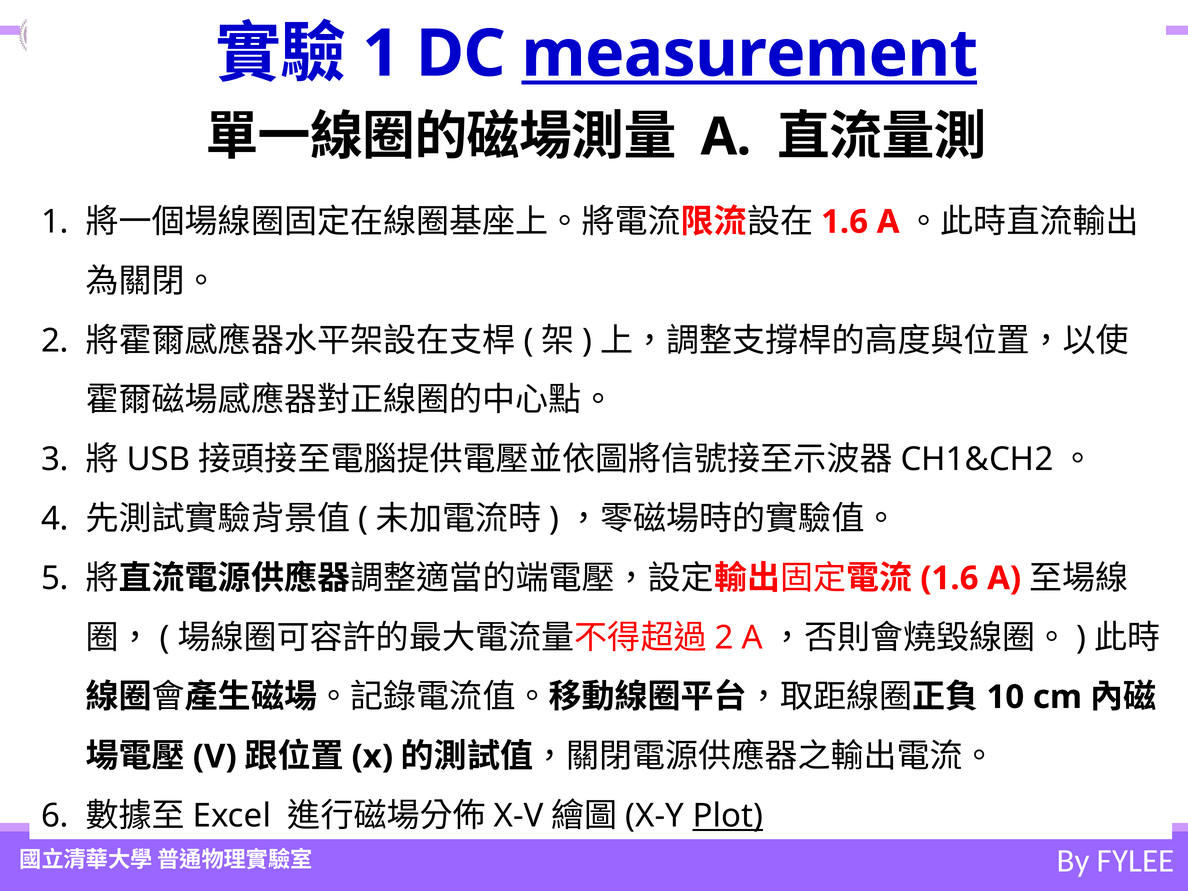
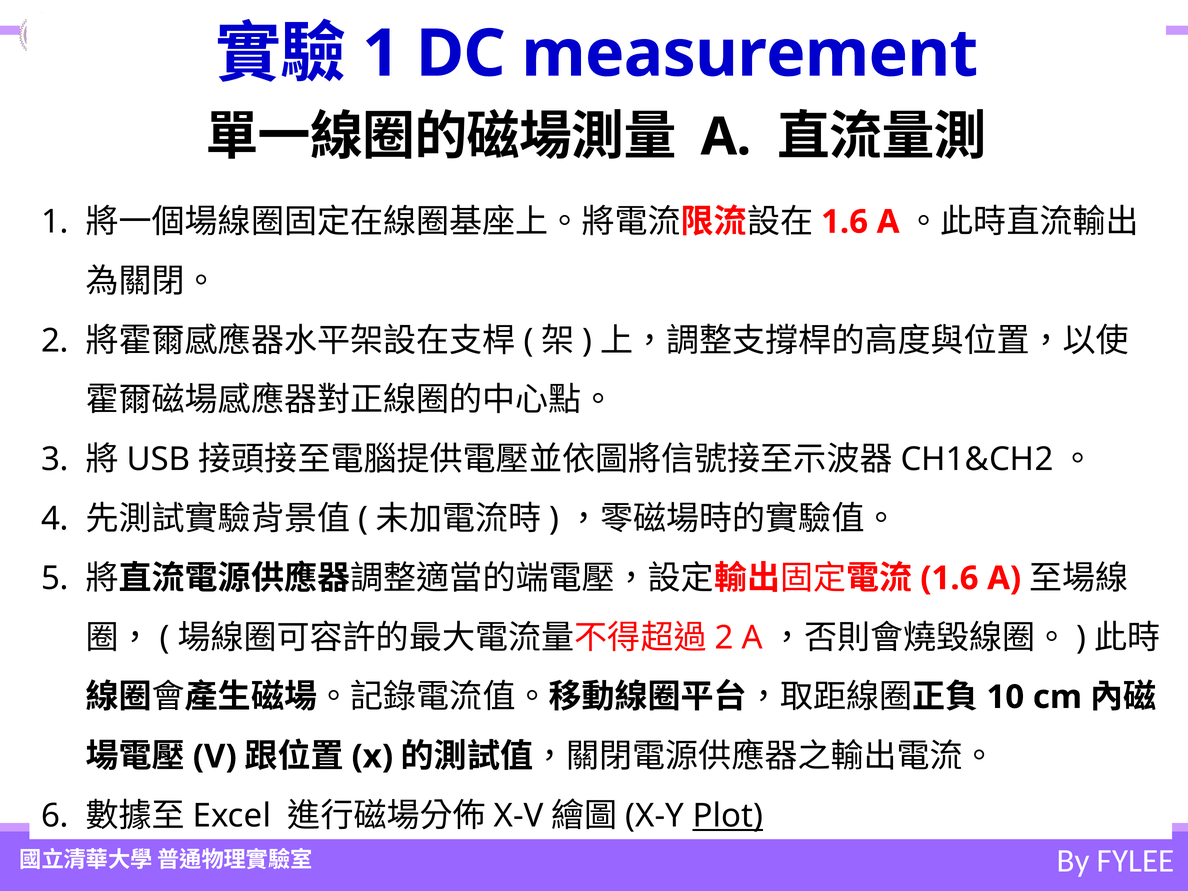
measurement underline: present -> none
